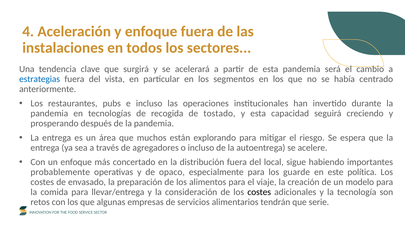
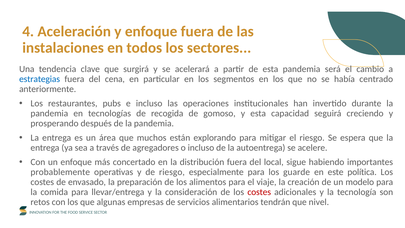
vista: vista -> cena
tostado: tostado -> gomoso
de opaco: opaco -> riesgo
costes at (259, 192) colour: black -> red
serie: serie -> nivel
